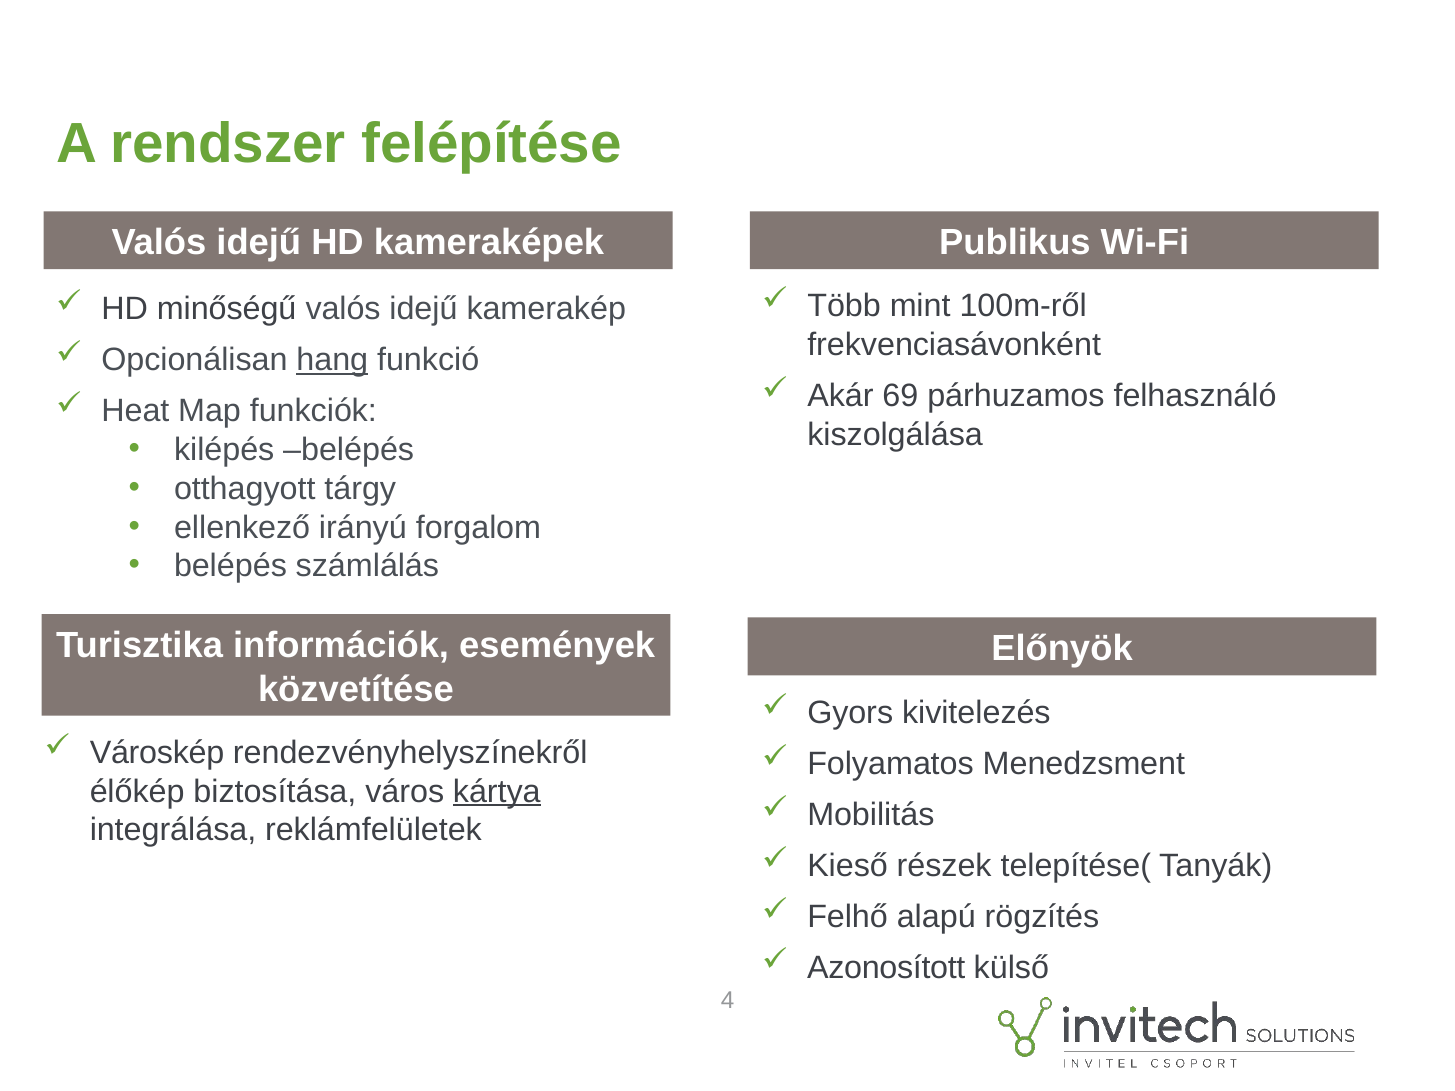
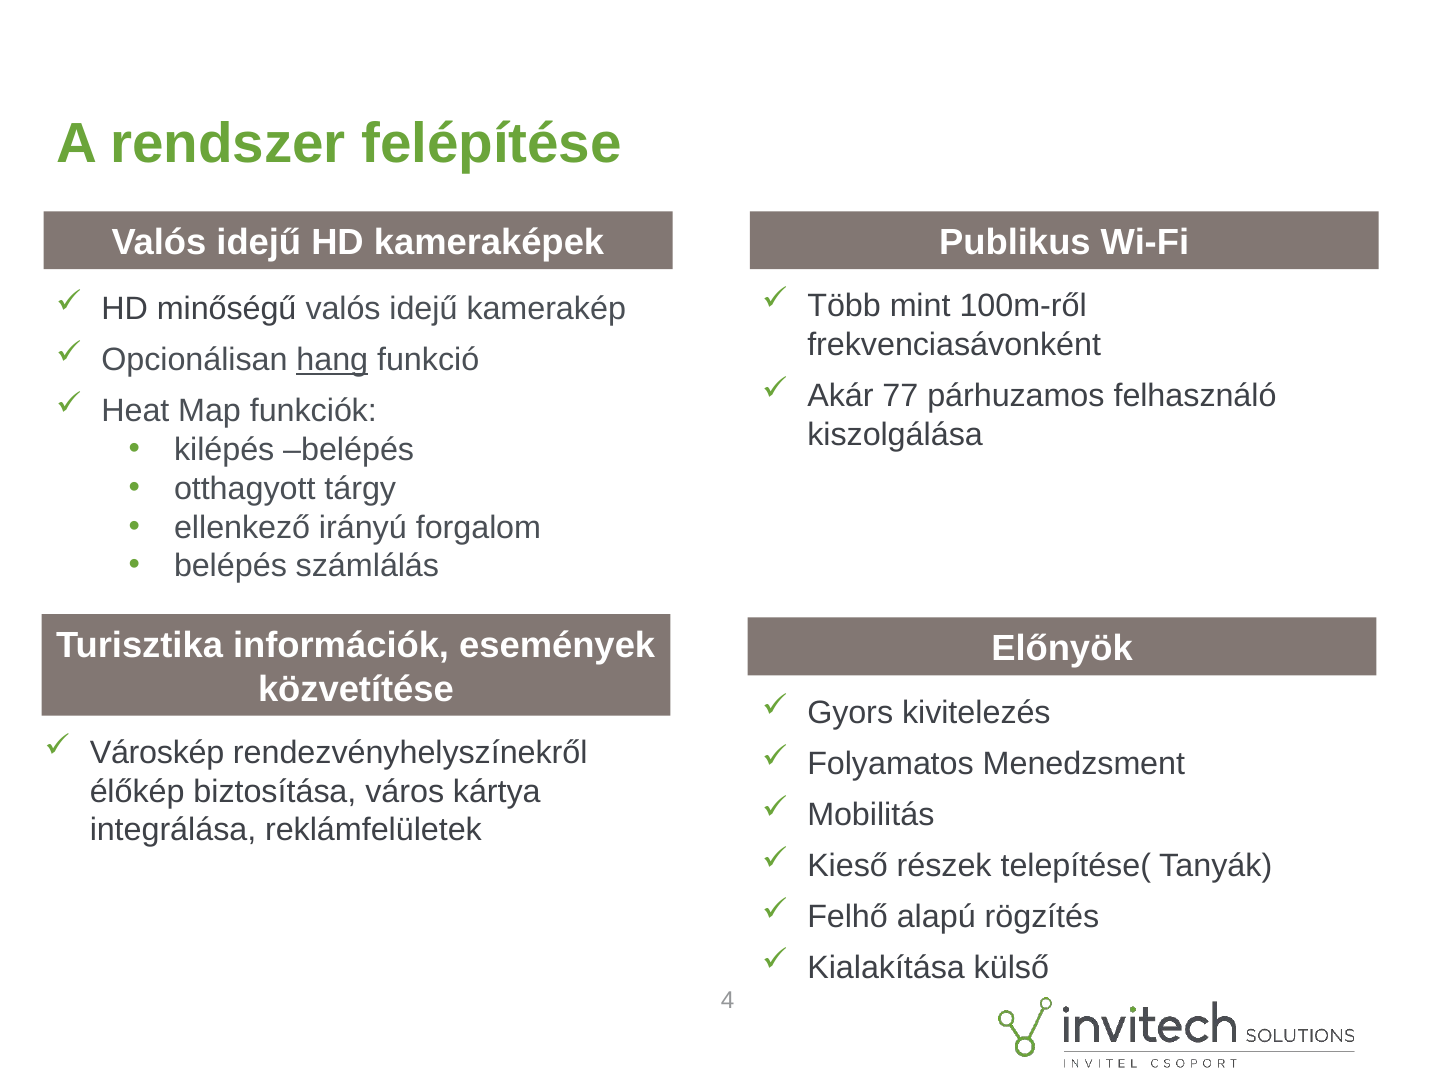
69: 69 -> 77
kártya underline: present -> none
Azonosított: Azonosított -> Kialakítása
